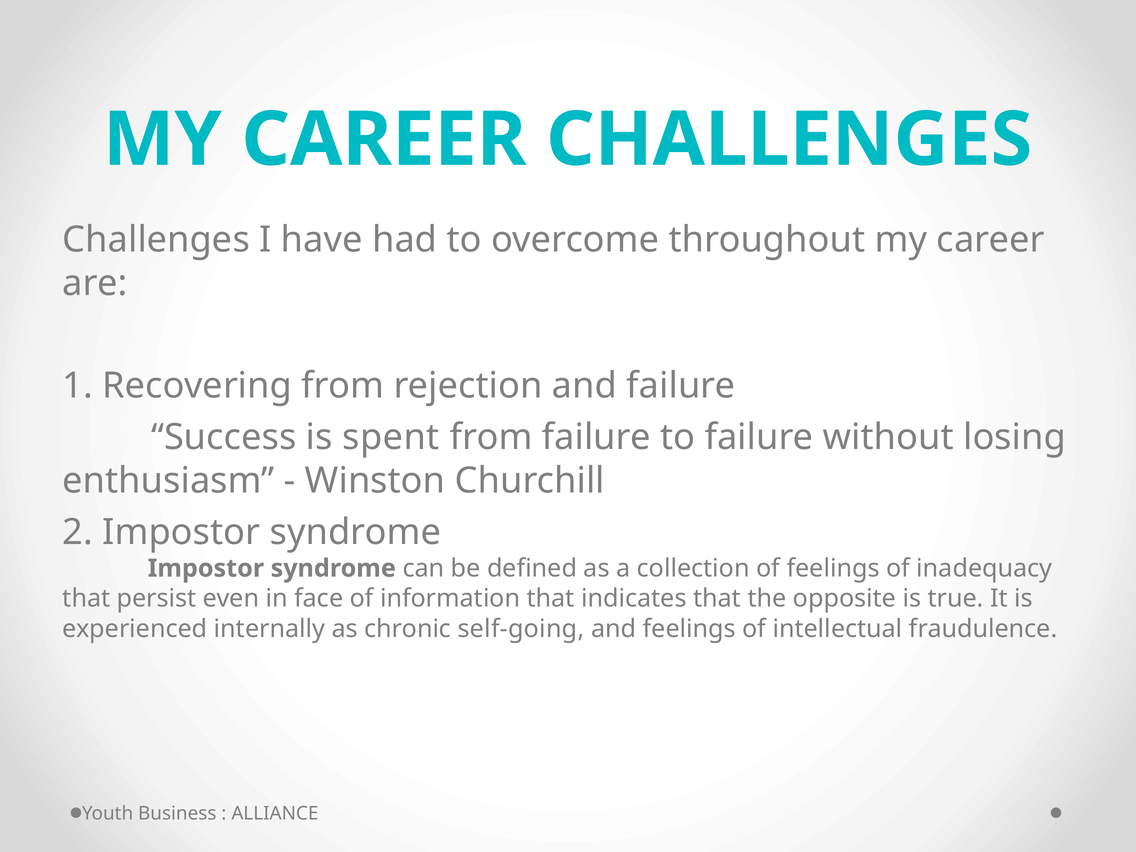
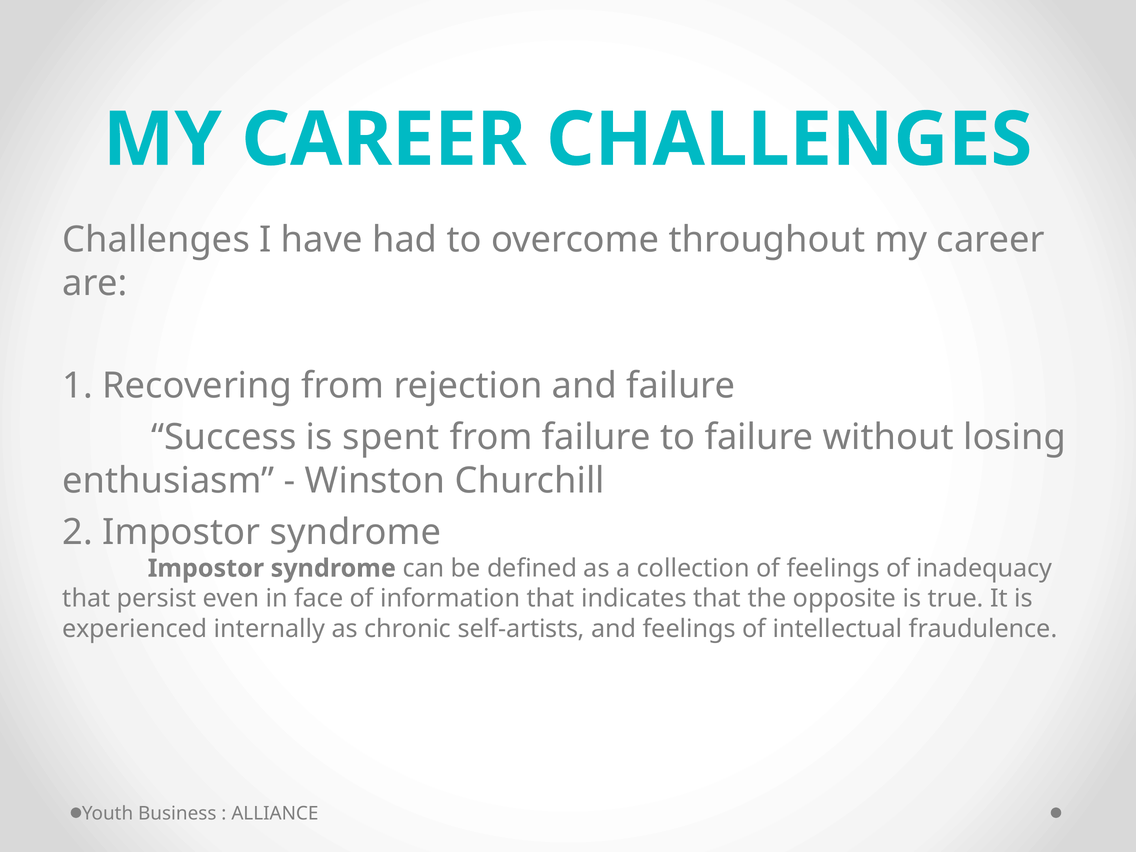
self-going: self-going -> self-artists
